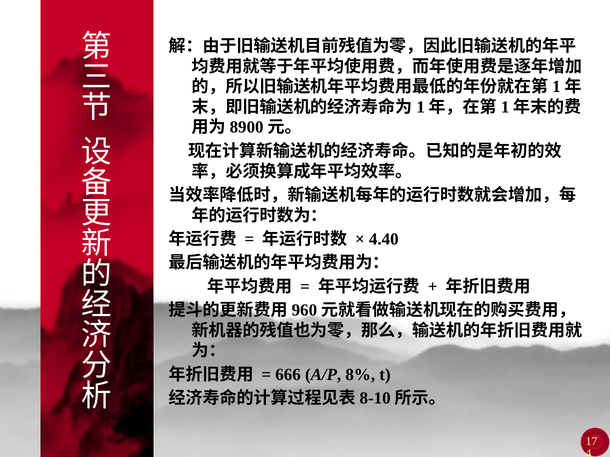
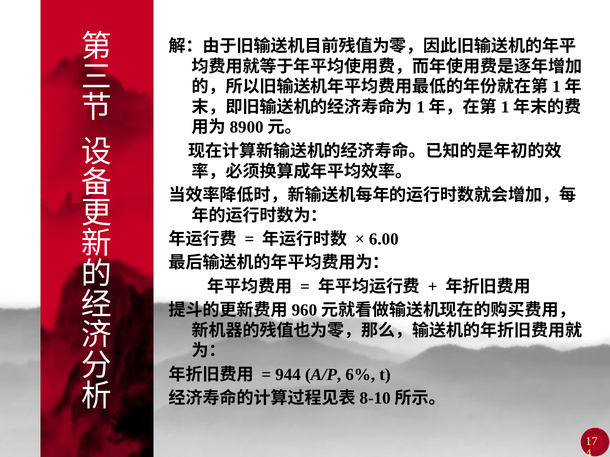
4.40: 4.40 -> 6.00
666: 666 -> 944
8%: 8% -> 6%
